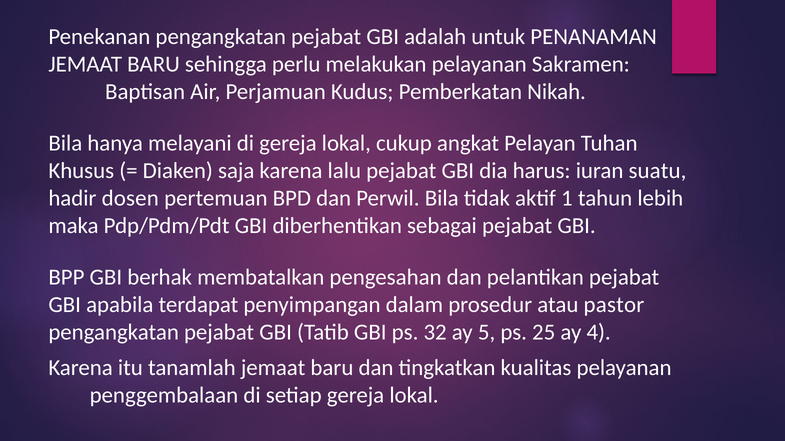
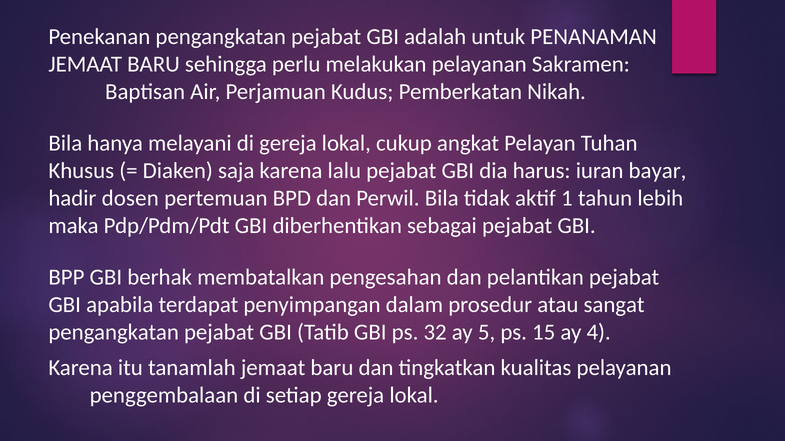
suatu: suatu -> bayar
pastor: pastor -> sangat
25: 25 -> 15
